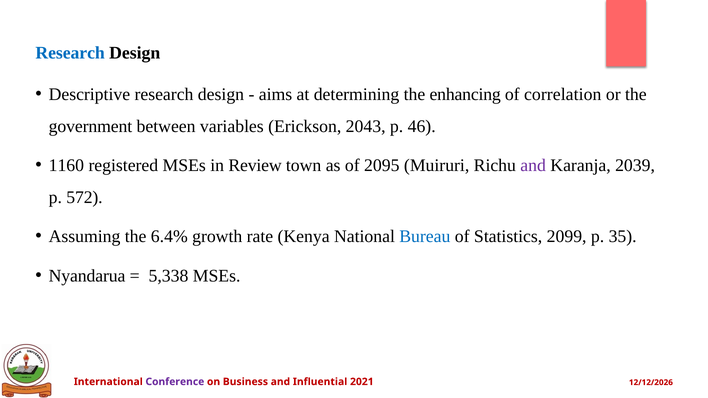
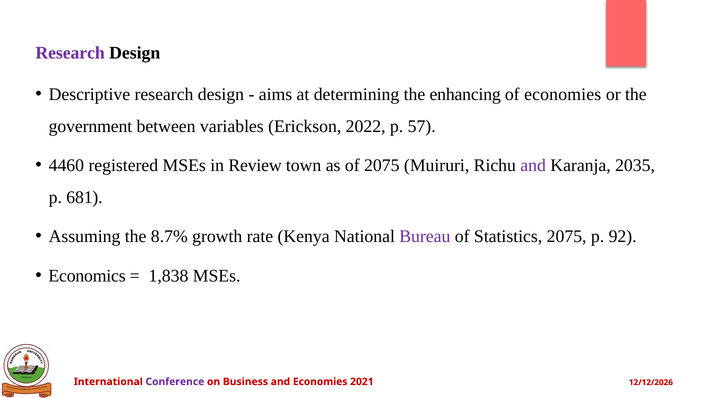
Research at (70, 53) colour: blue -> purple
of correlation: correlation -> economies
2043: 2043 -> 2022
46: 46 -> 57
1160: 1160 -> 4460
of 2095: 2095 -> 2075
2039: 2039 -> 2035
572: 572 -> 681
6.4%: 6.4% -> 8.7%
Bureau colour: blue -> purple
Statistics 2099: 2099 -> 2075
35: 35 -> 92
Nyandarua: Nyandarua -> Economics
5,338: 5,338 -> 1,838
and Influential: Influential -> Economies
